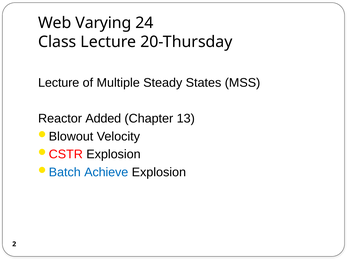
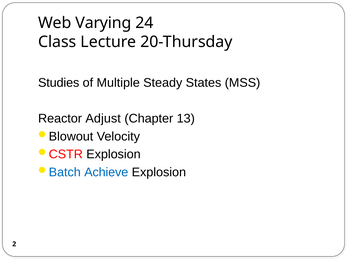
Lecture at (59, 83): Lecture -> Studies
Added: Added -> Adjust
